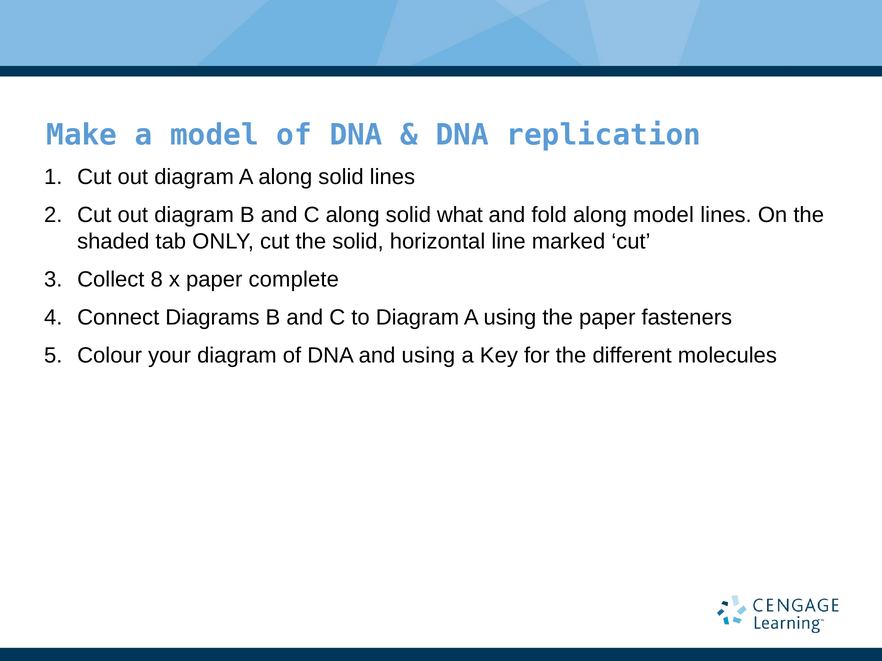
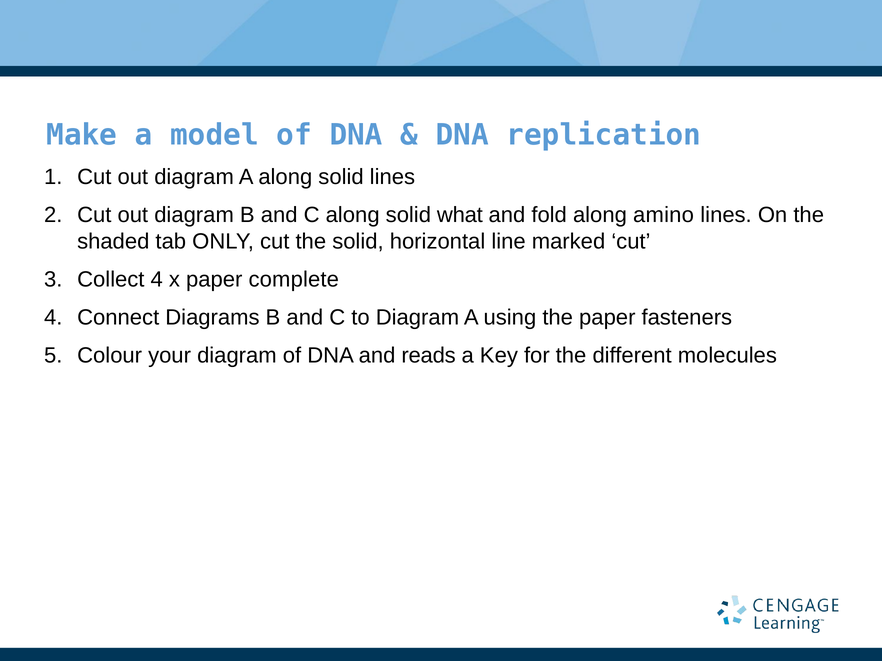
along model: model -> amino
Collect 8: 8 -> 4
and using: using -> reads
